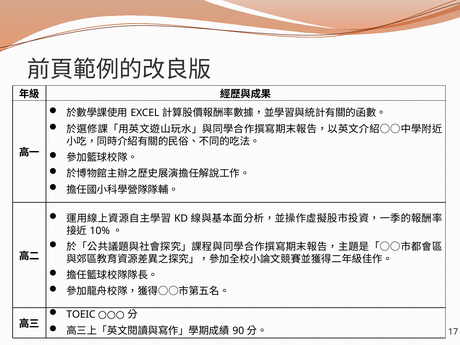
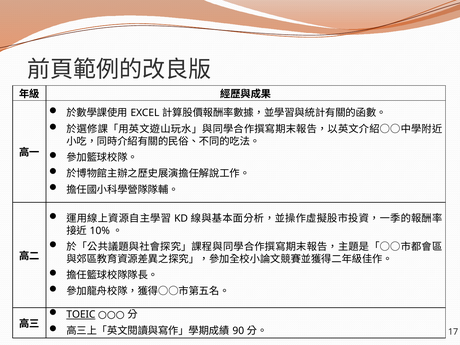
TOEIC underline: none -> present
